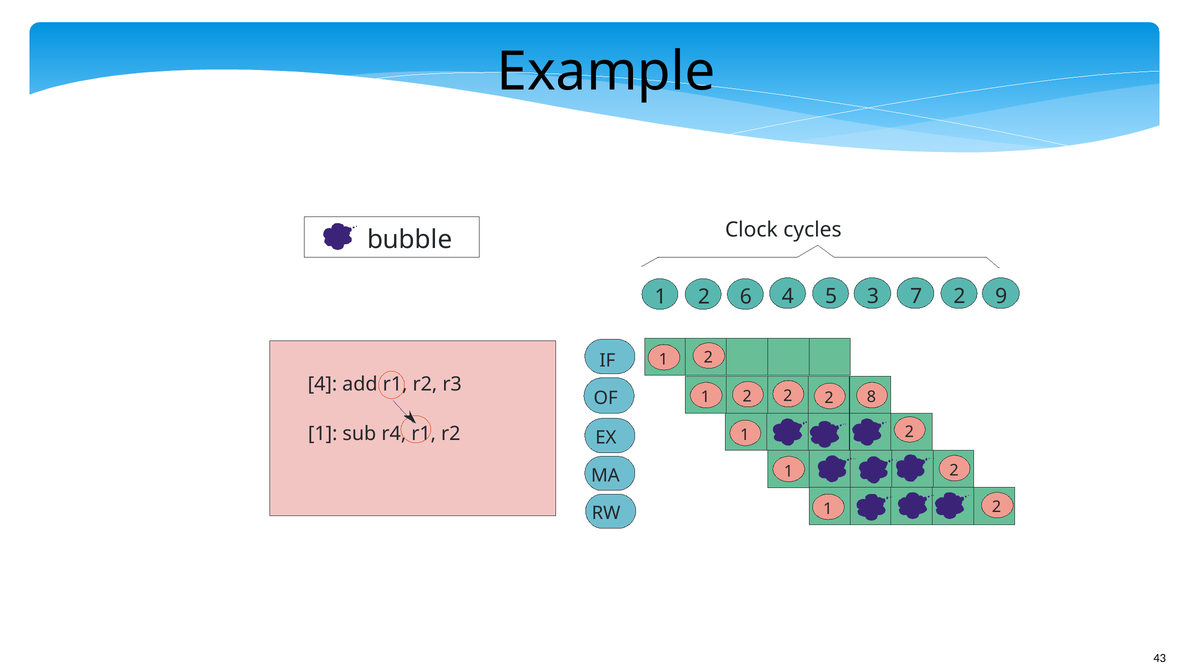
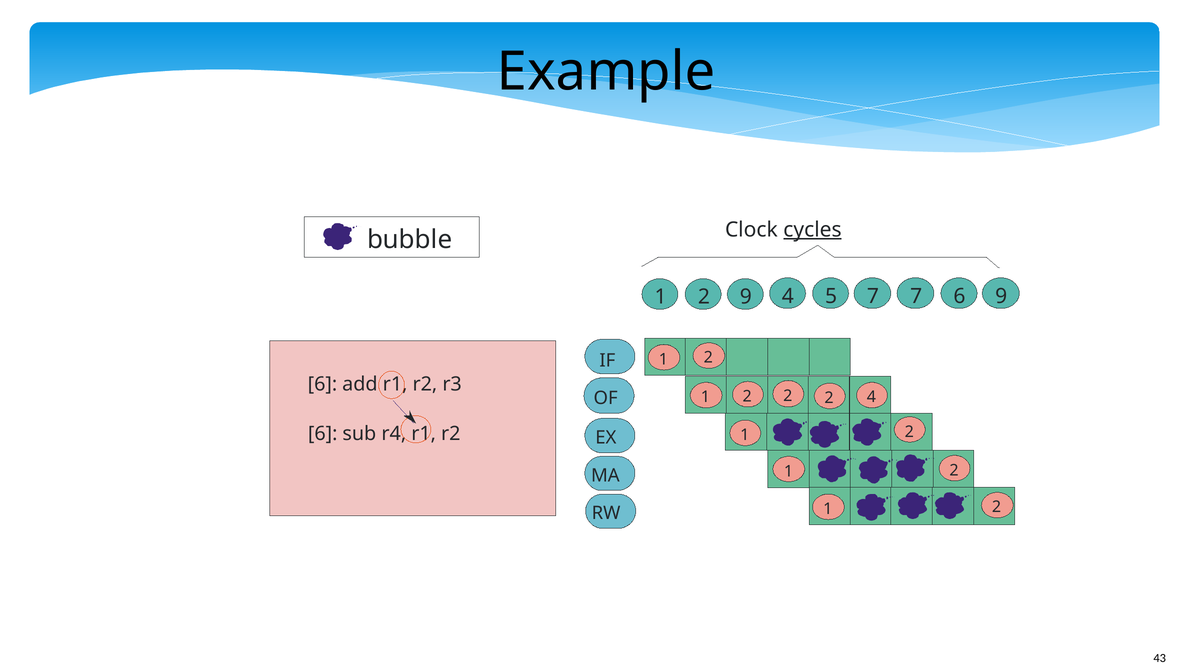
cycles underline: none -> present
2 6: 6 -> 9
5 3: 3 -> 7
7 2: 2 -> 6
4 at (322, 384): 4 -> 6
2 8: 8 -> 4
1 at (323, 434): 1 -> 6
